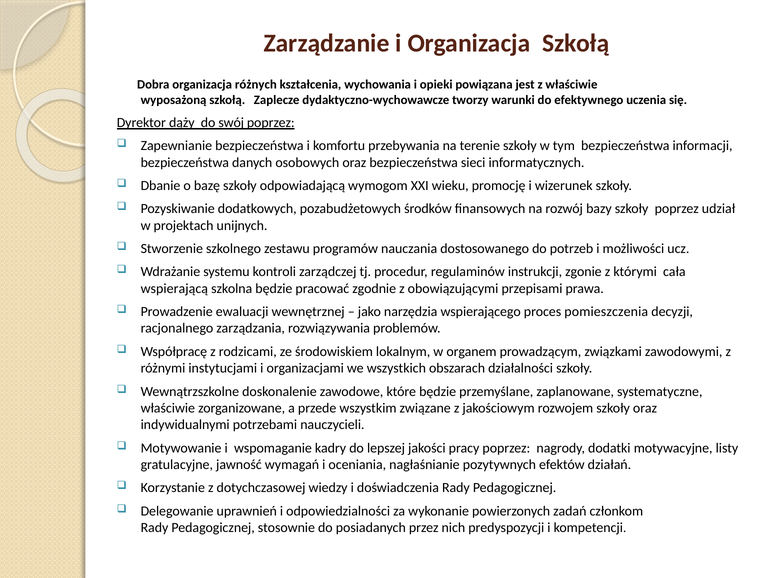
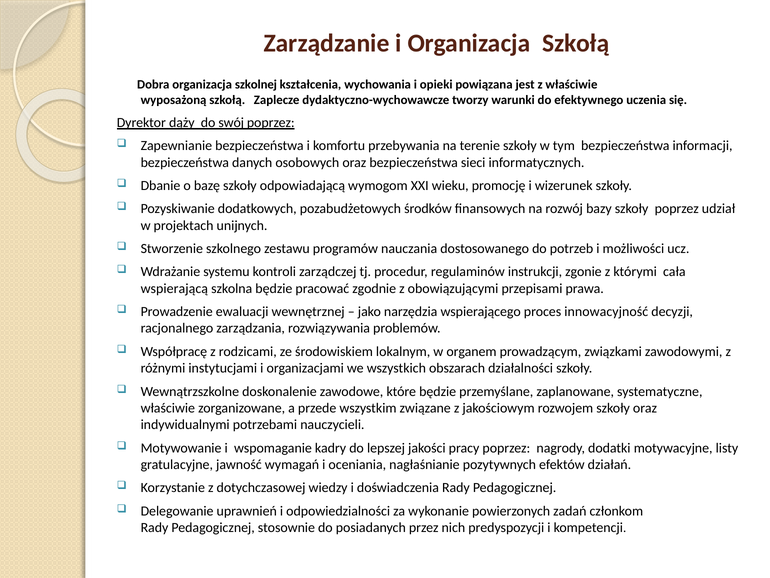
różnych: różnych -> szkolnej
pomieszczenia: pomieszczenia -> innowacyjność
